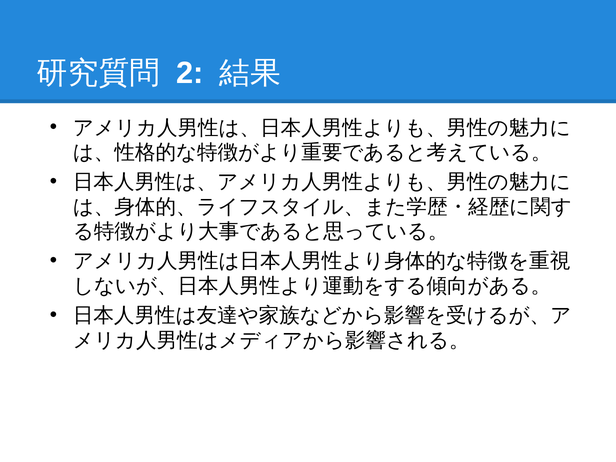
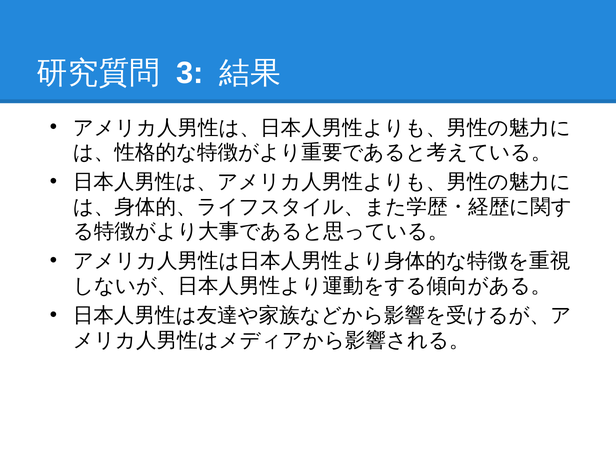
2: 2 -> 3
